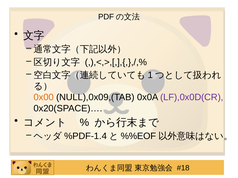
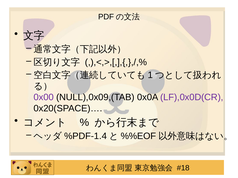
0x00 colour: orange -> purple
